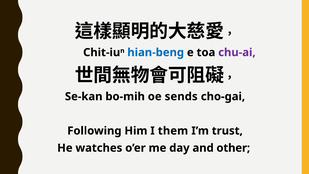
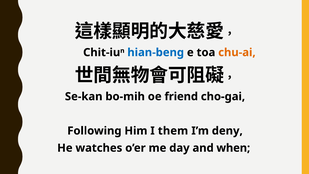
chu-ai colour: purple -> orange
sends: sends -> friend
trust: trust -> deny
other: other -> when
